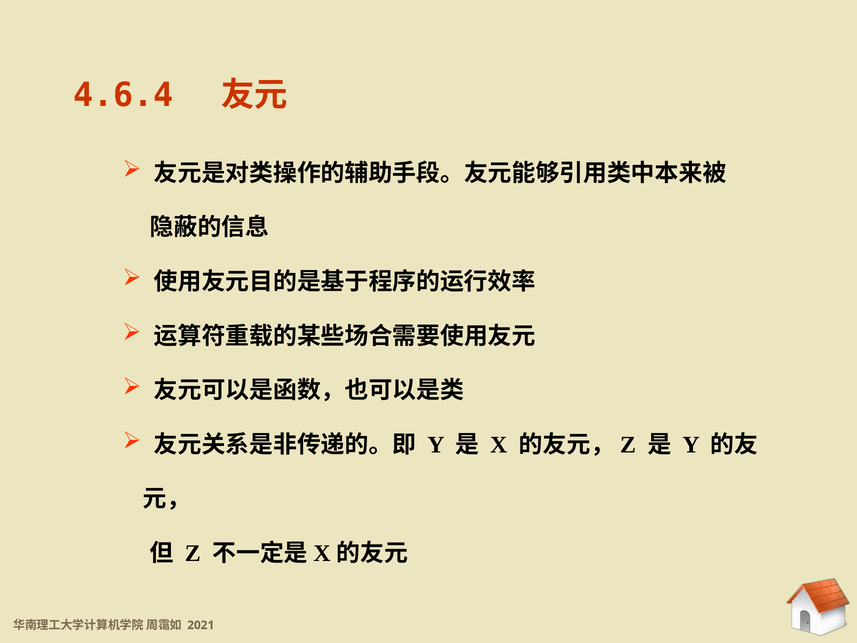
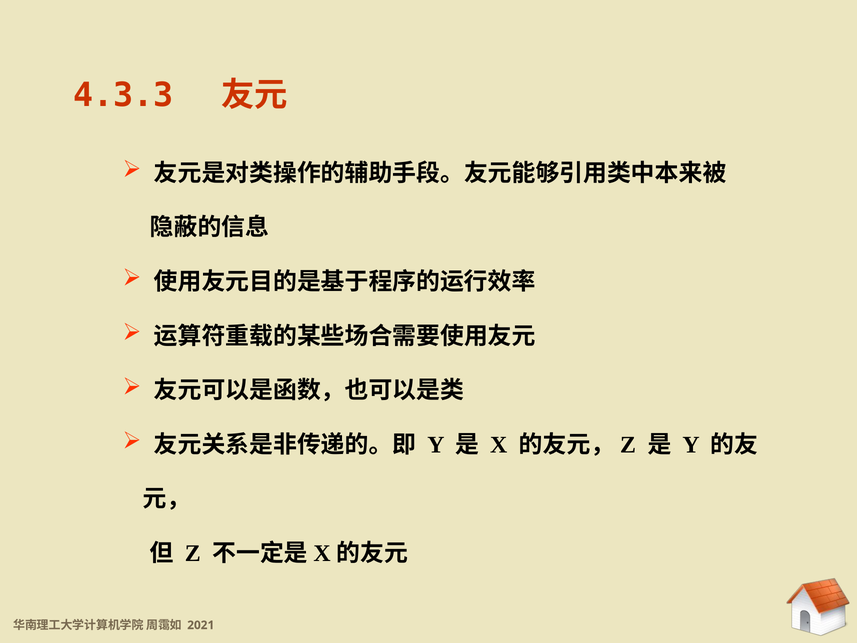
4.6.4: 4.6.4 -> 4.3.3
